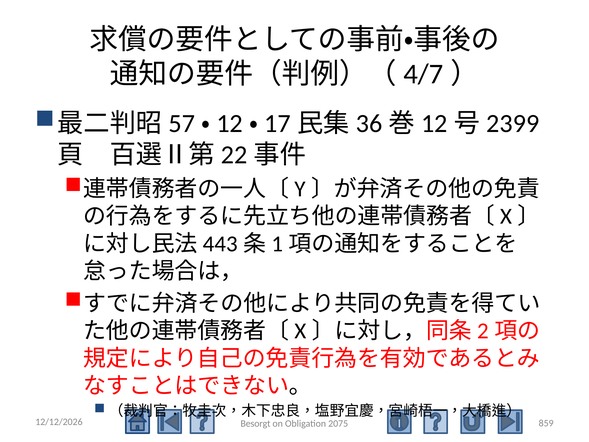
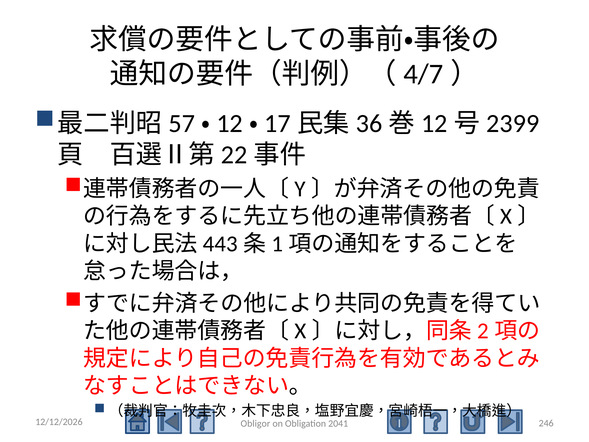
859: 859 -> 246
Besorgt: Besorgt -> Obligor
2075: 2075 -> 2041
